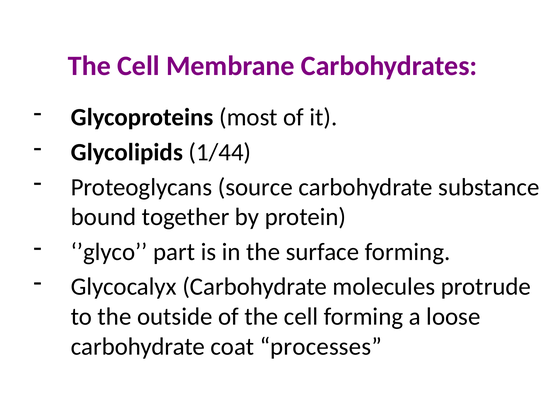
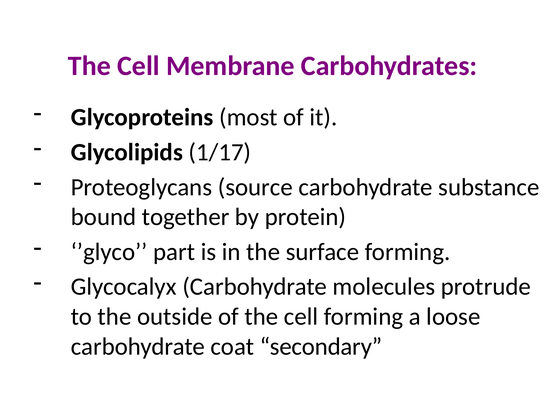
1/44: 1/44 -> 1/17
processes: processes -> secondary
